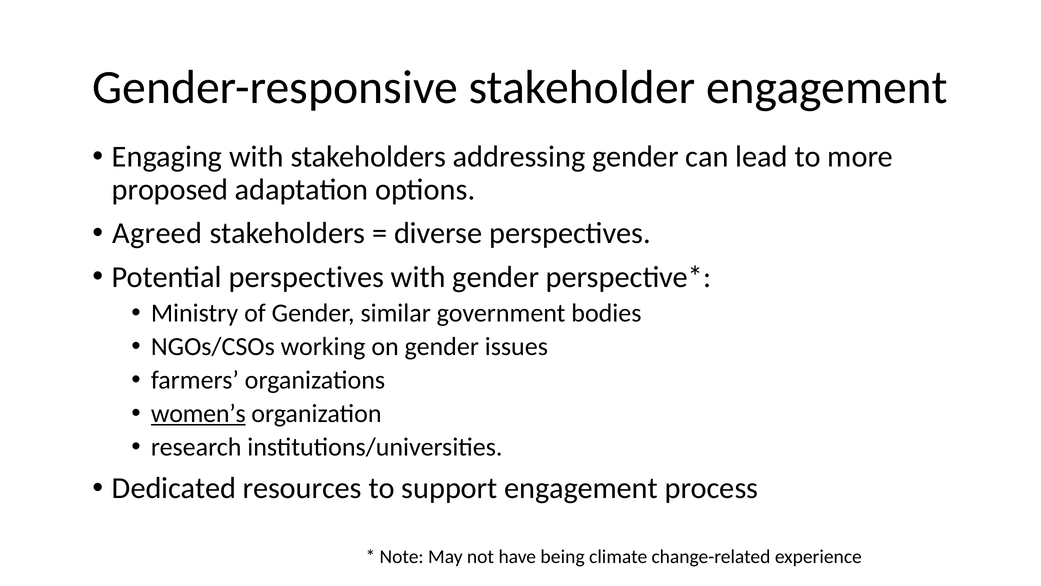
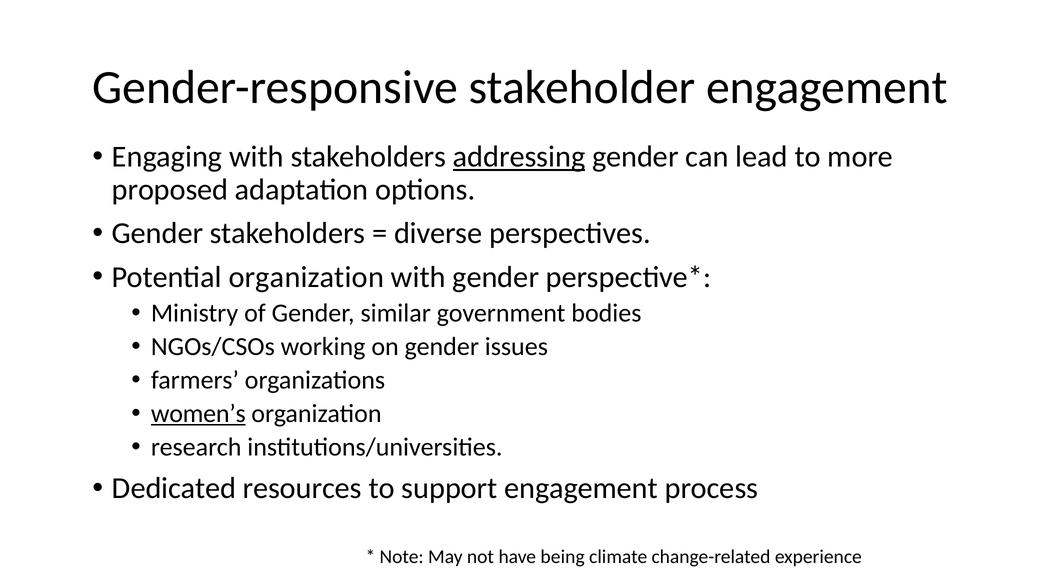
addressing underline: none -> present
Agreed at (157, 233): Agreed -> Gender
Potential perspectives: perspectives -> organization
